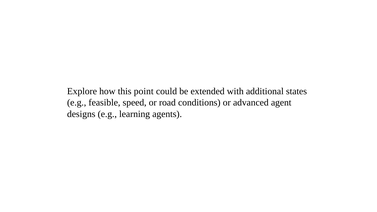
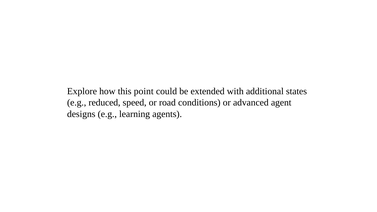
feasible: feasible -> reduced
